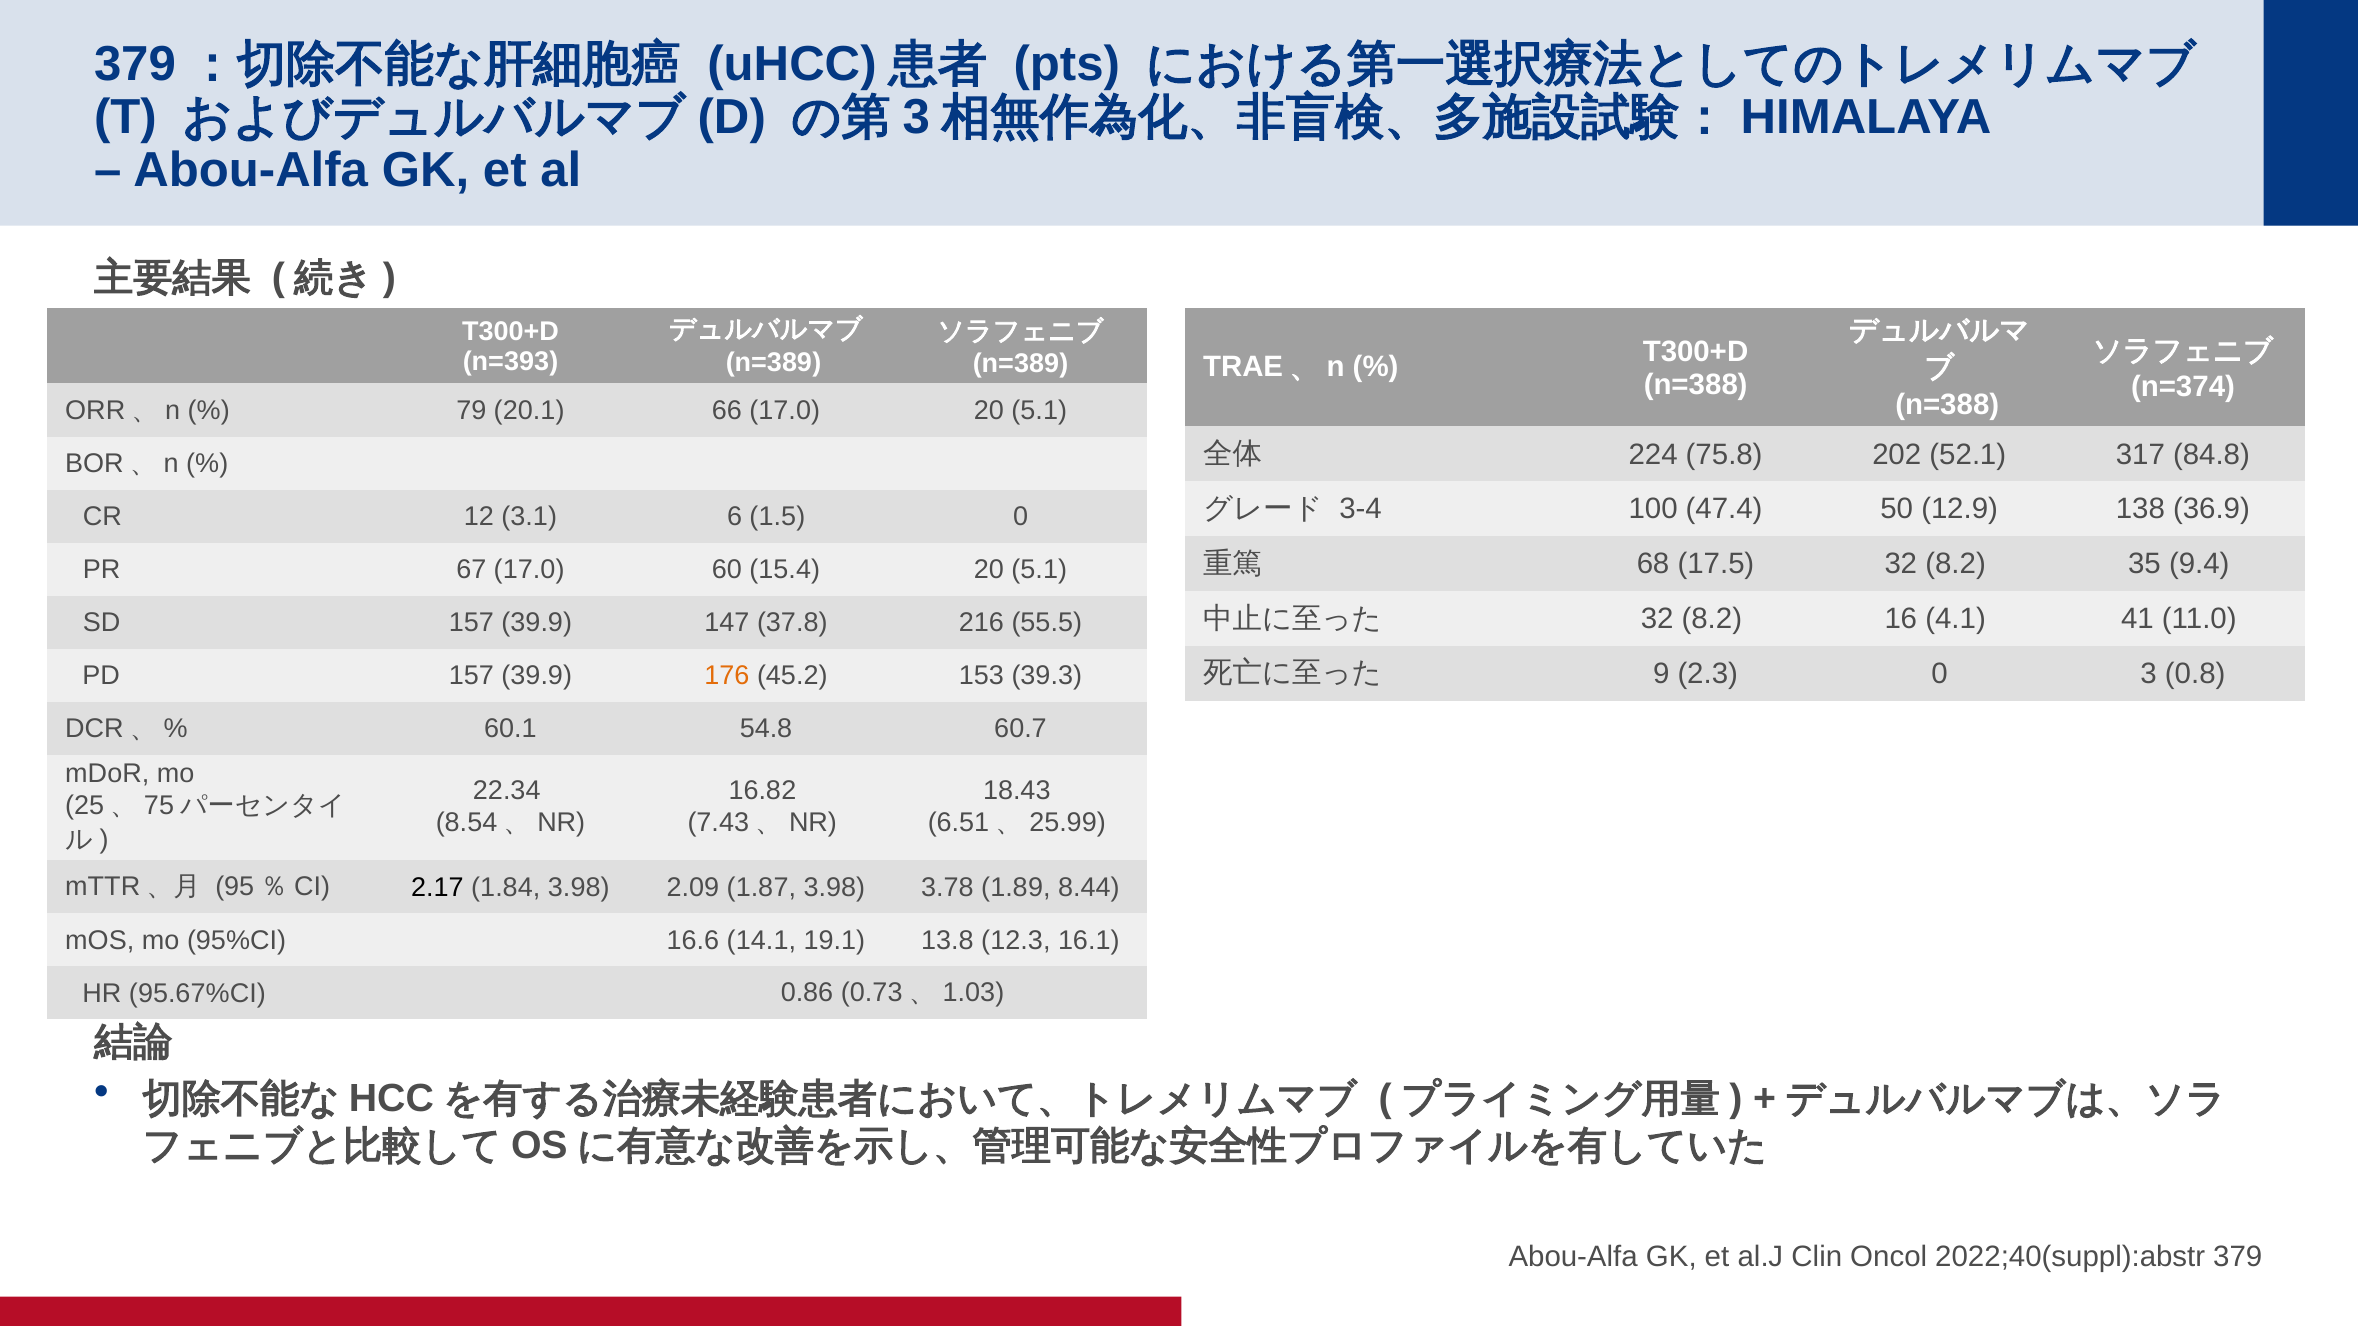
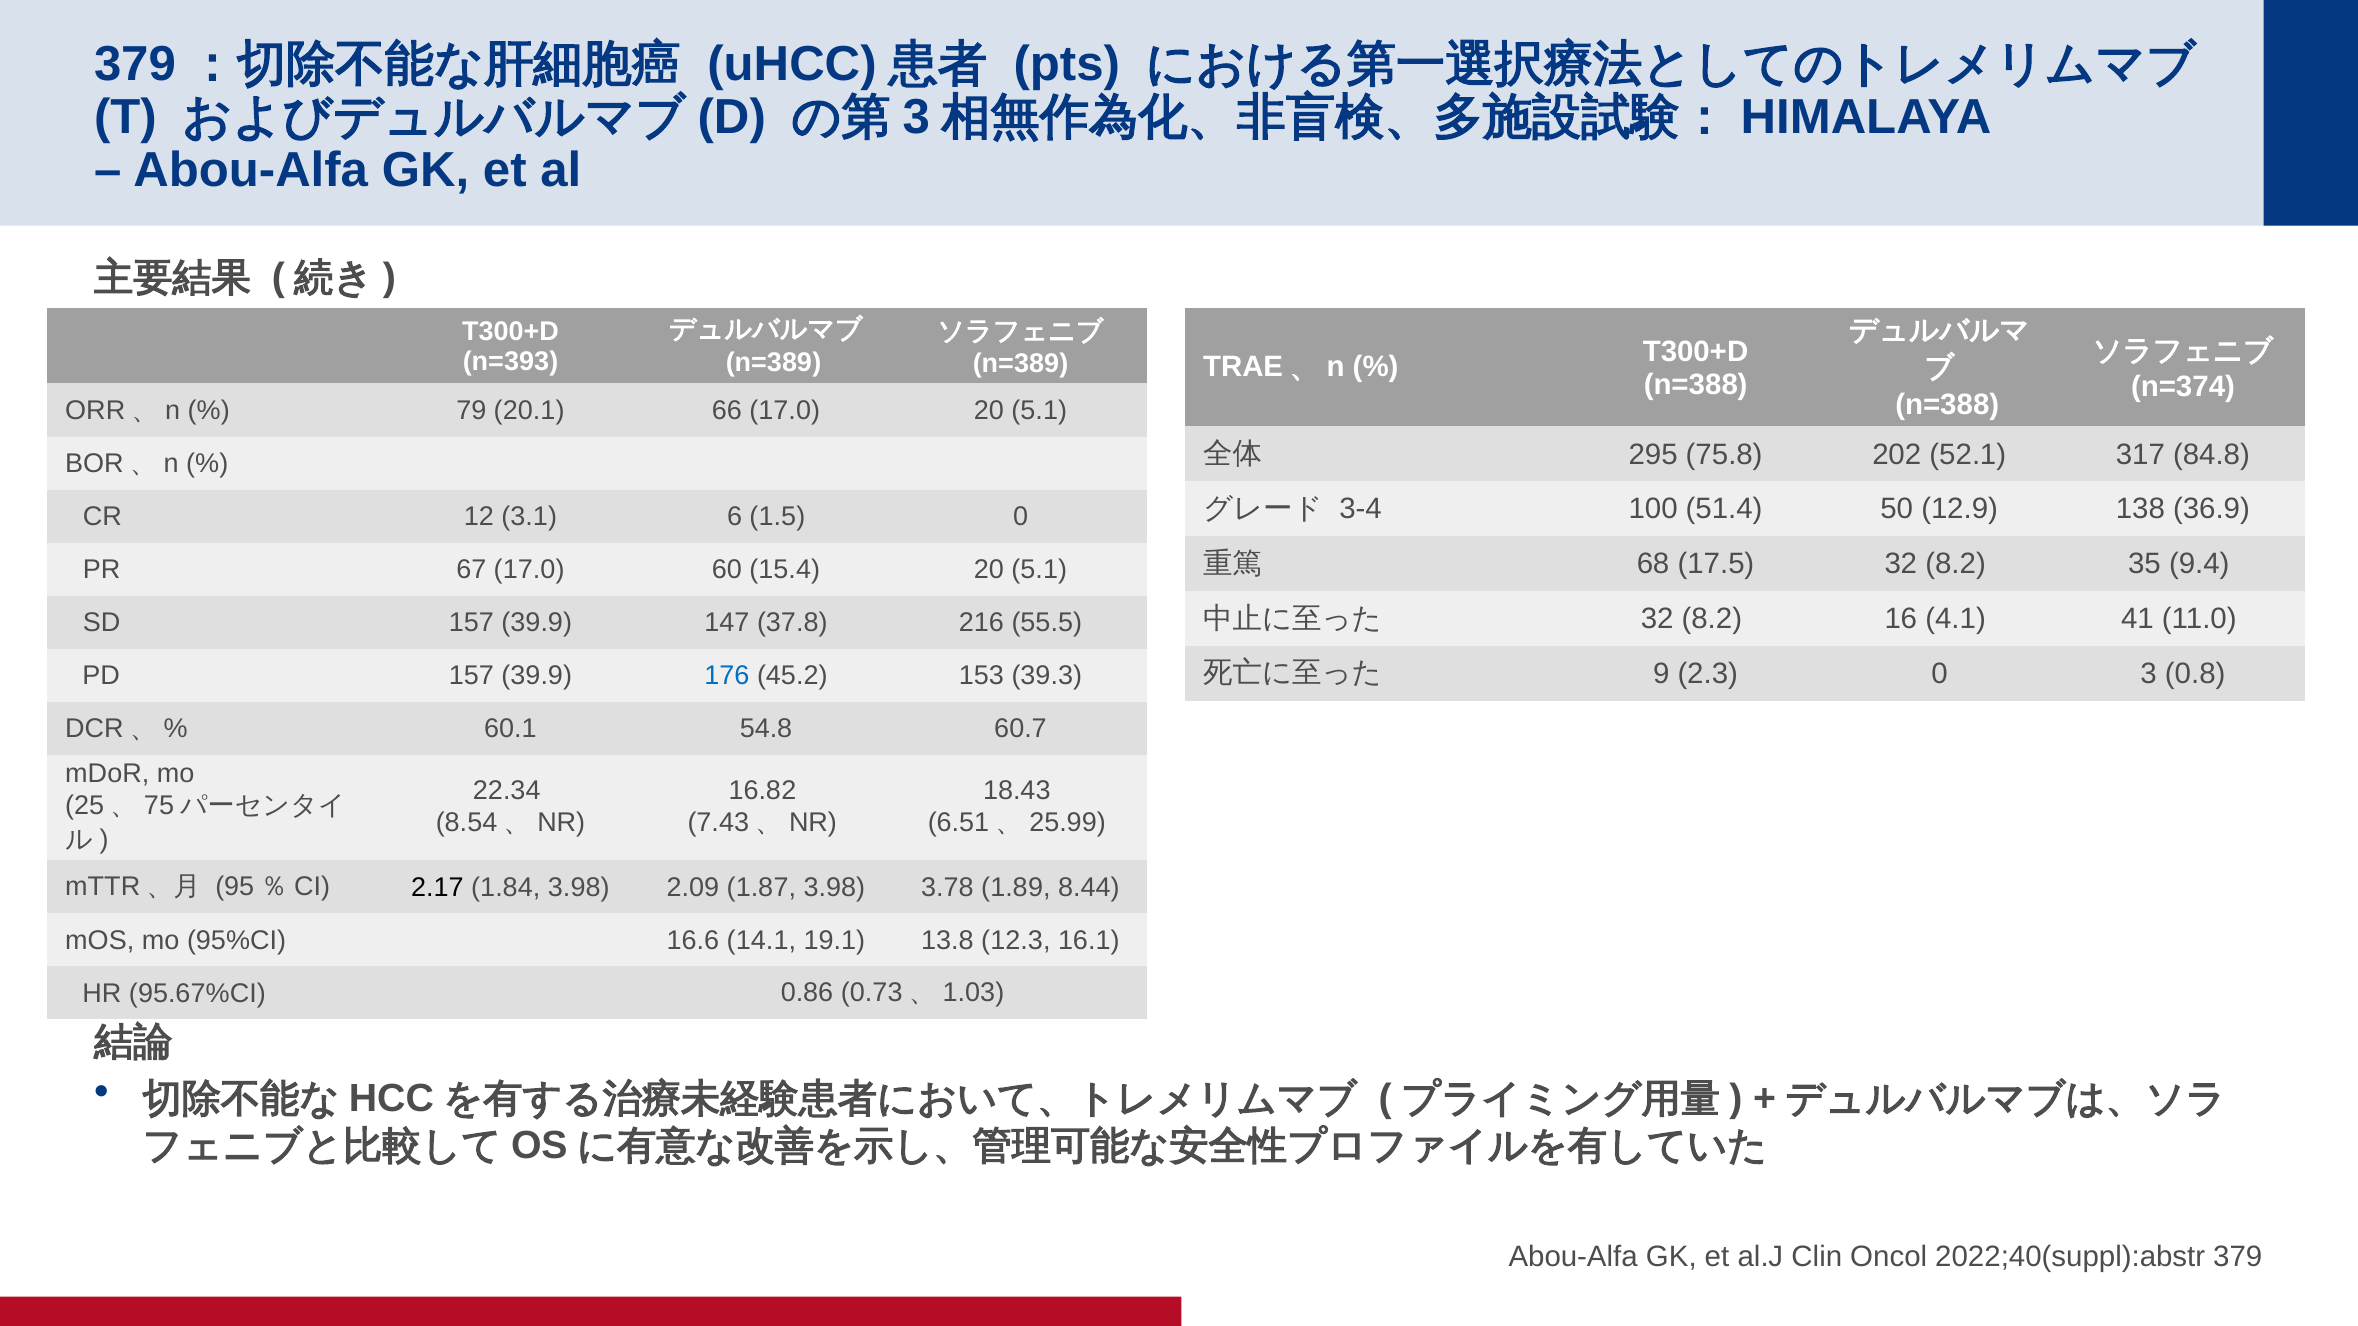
224: 224 -> 295
47.4: 47.4 -> 51.4
176 colour: orange -> blue
